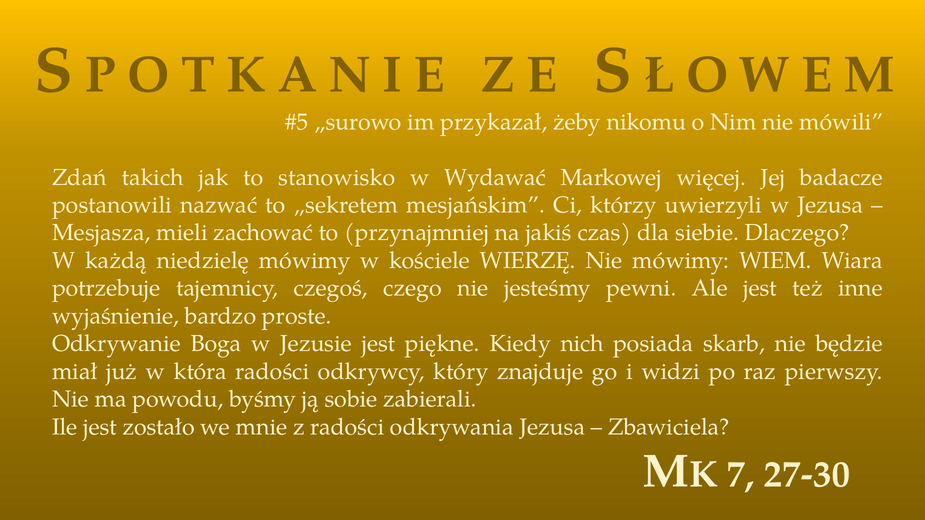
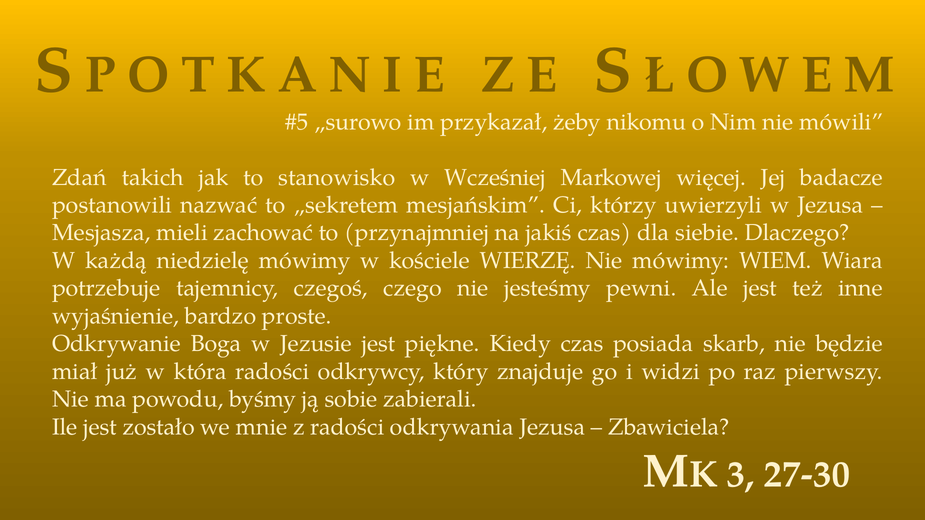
Wydawać: Wydawać -> Wcześniej
Kiedy nich: nich -> czas
7: 7 -> 3
